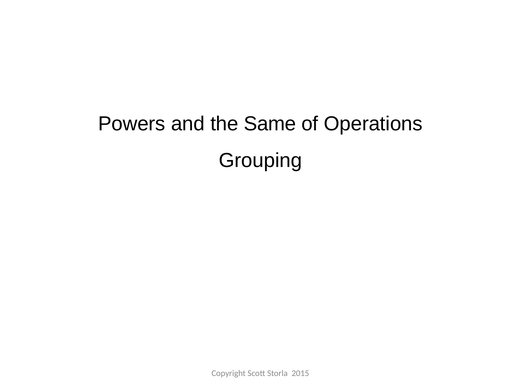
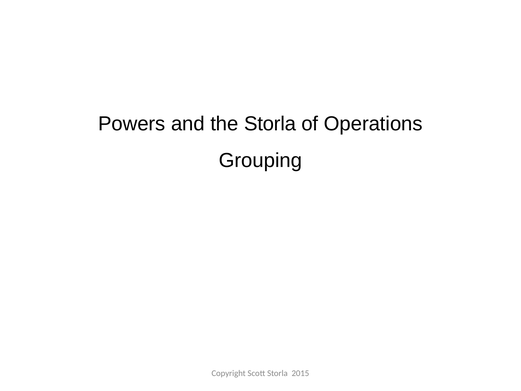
the Same: Same -> Storla
